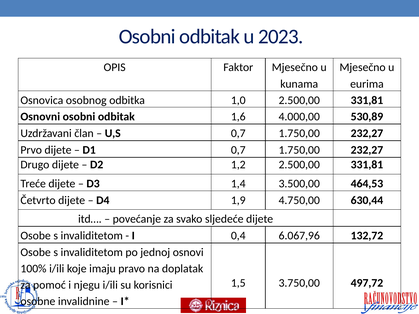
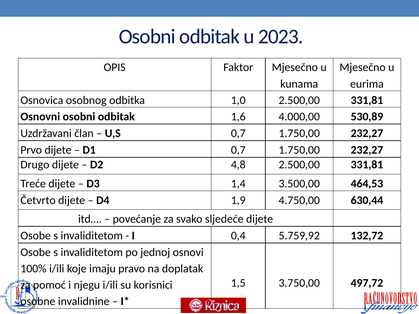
1,2: 1,2 -> 4,8
6.067,96: 6.067,96 -> 5.759,92
